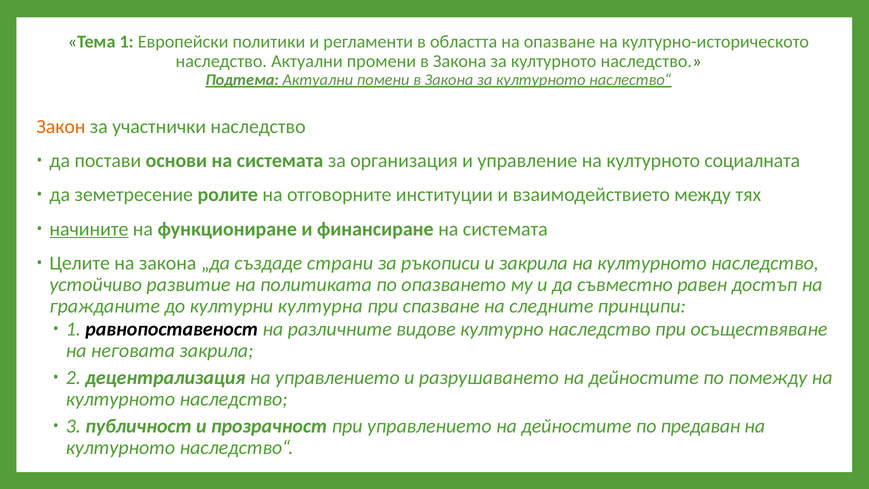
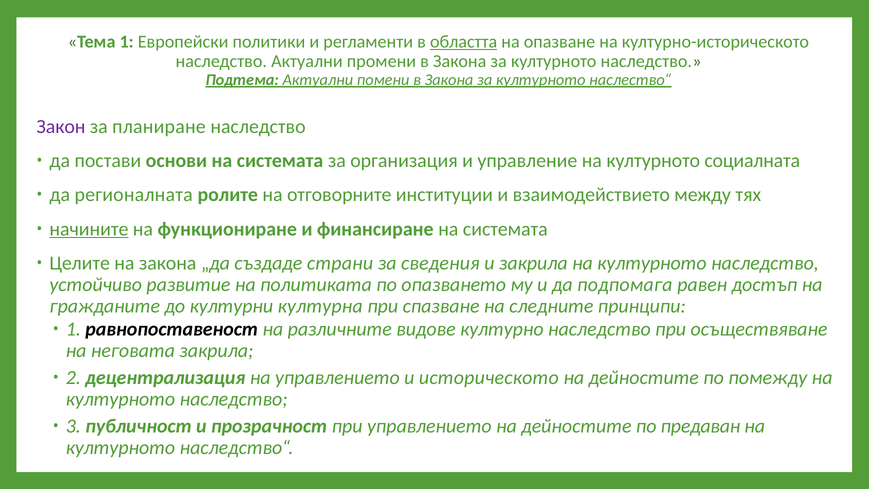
областта underline: none -> present
Закон colour: orange -> purple
участнички: участнички -> планиране
земетресение: земетресение -> регионалната
ръкописи: ръкописи -> сведения
съвместно: съвместно -> подпомага
разрушаването: разрушаването -> историческото
